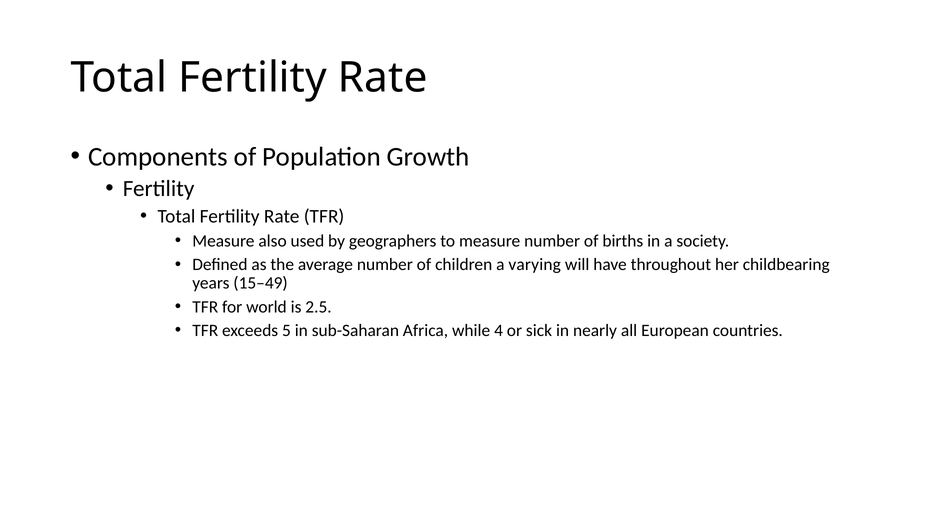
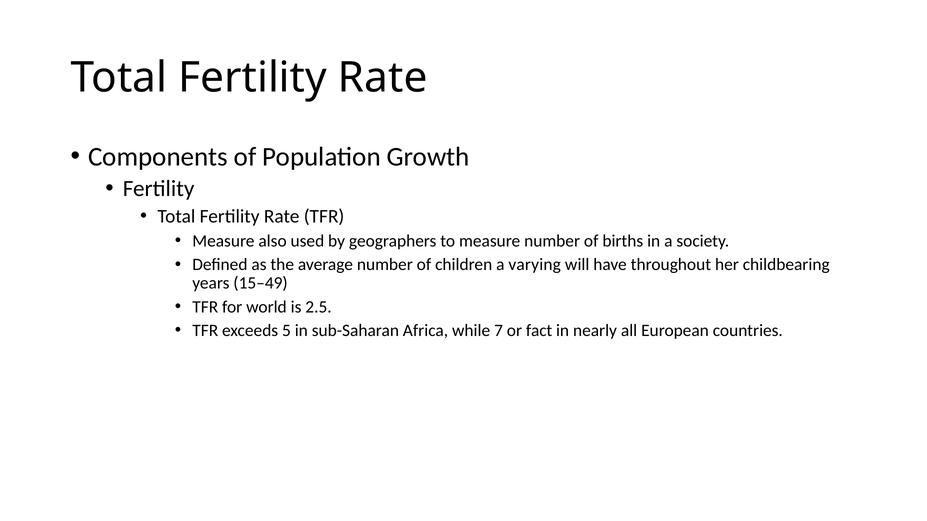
4: 4 -> 7
sick: sick -> fact
